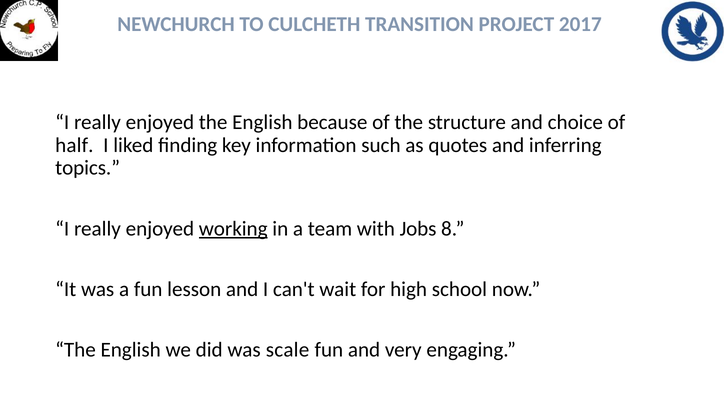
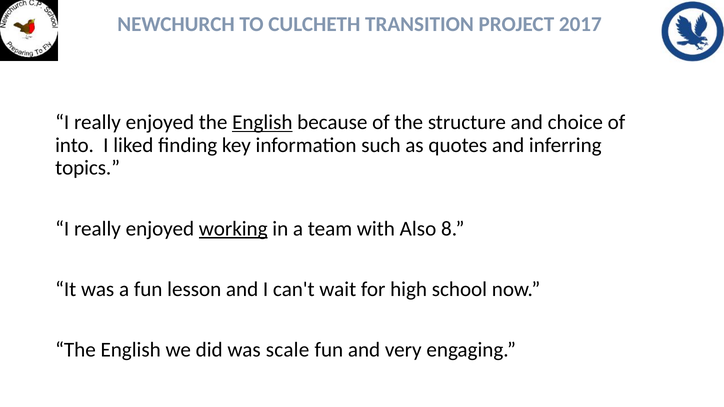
English at (262, 122) underline: none -> present
half: half -> into
Jobs: Jobs -> Also
